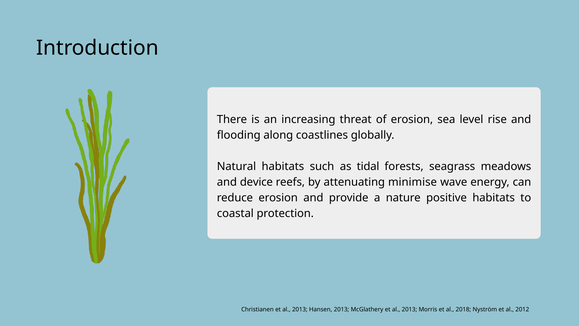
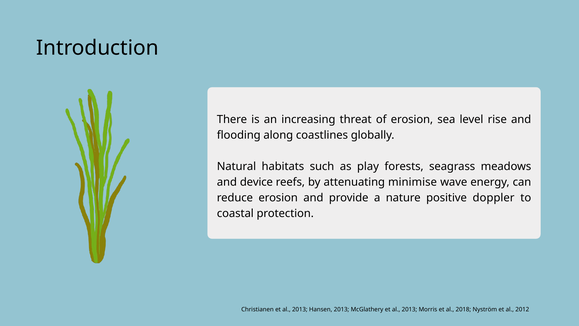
tidal: tidal -> play
positive habitats: habitats -> doppler
